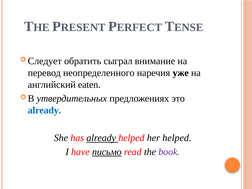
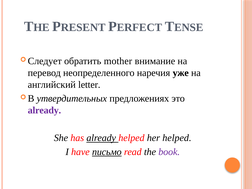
сыграл: сыграл -> mother
eaten: eaten -> letter
already at (44, 110) colour: blue -> purple
